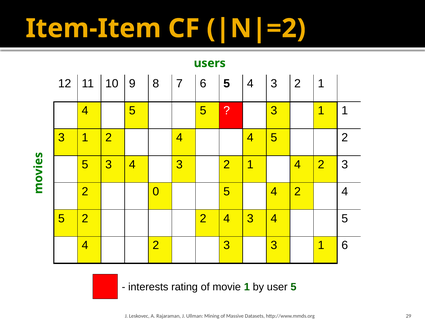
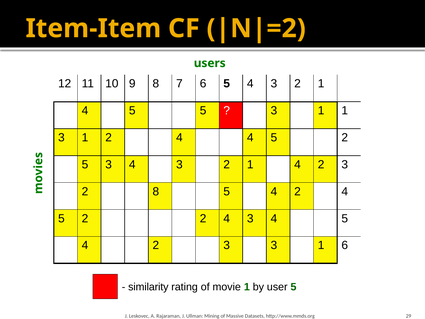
2 0: 0 -> 8
interests: interests -> similarity
